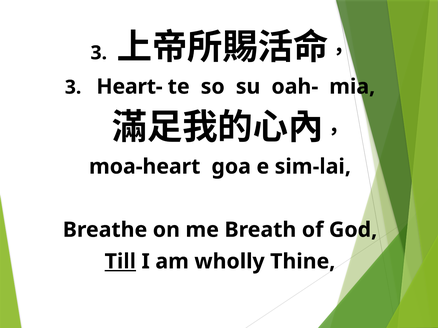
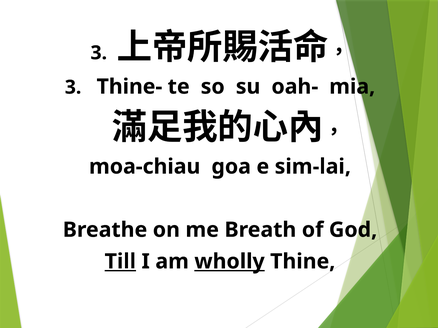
Heart-: Heart- -> Thine-
moa-heart: moa-heart -> moa-chiau
wholly underline: none -> present
